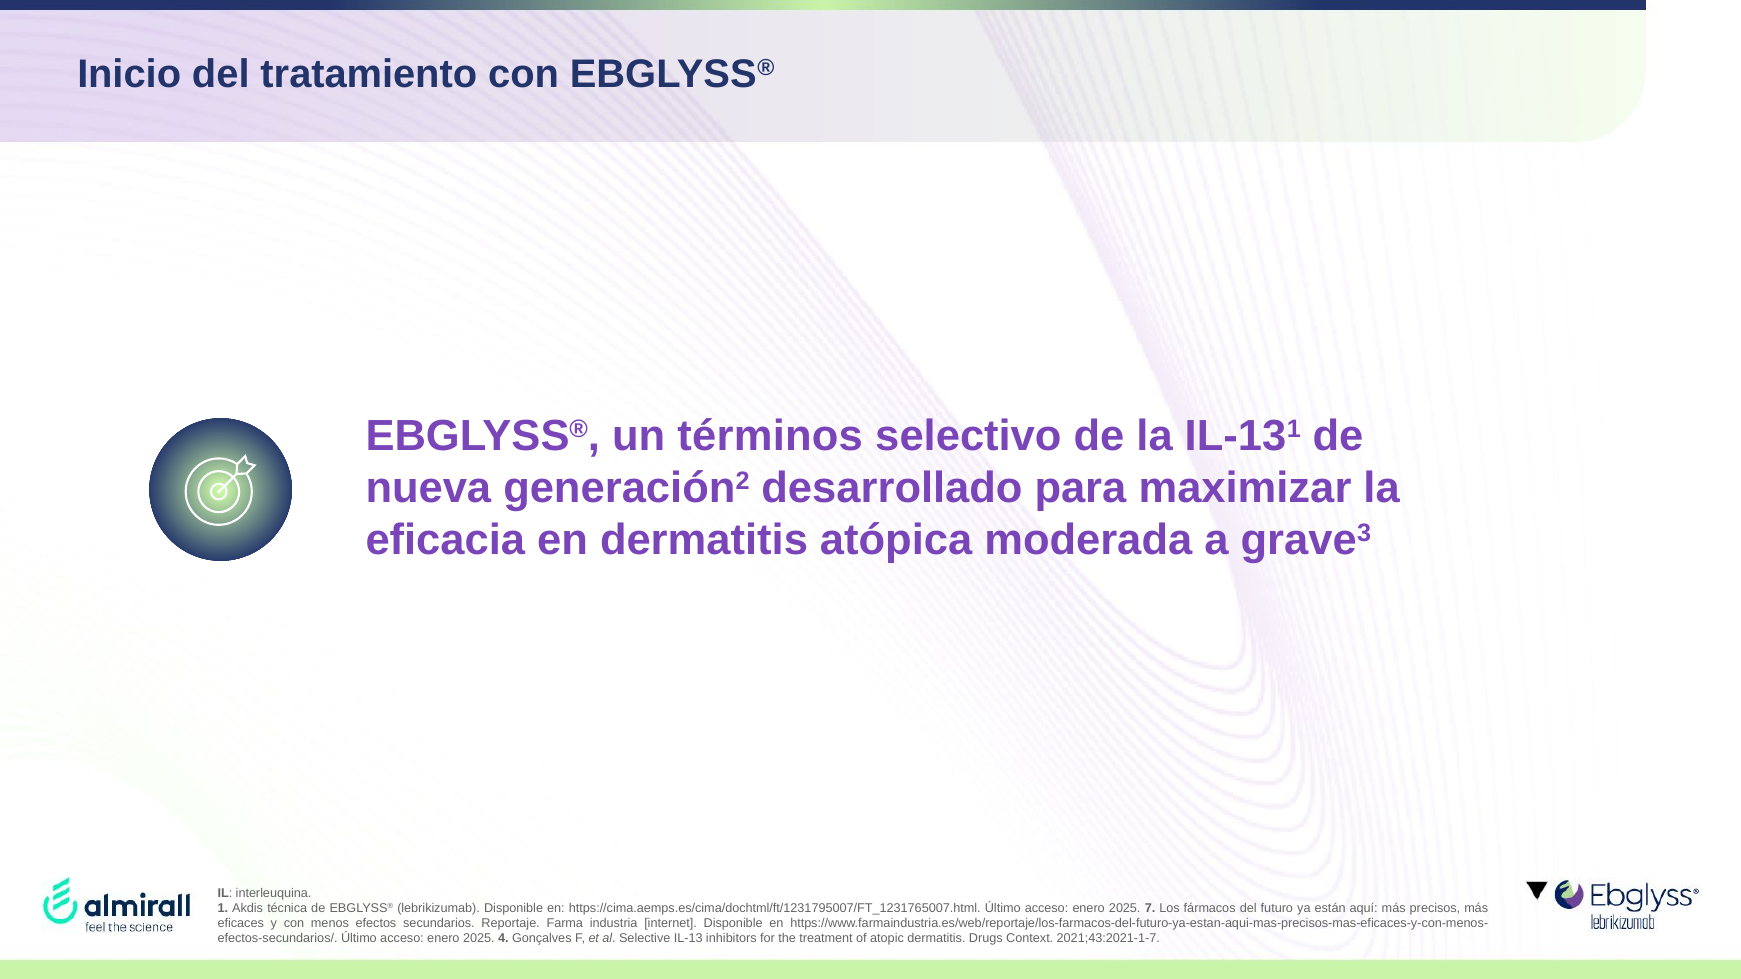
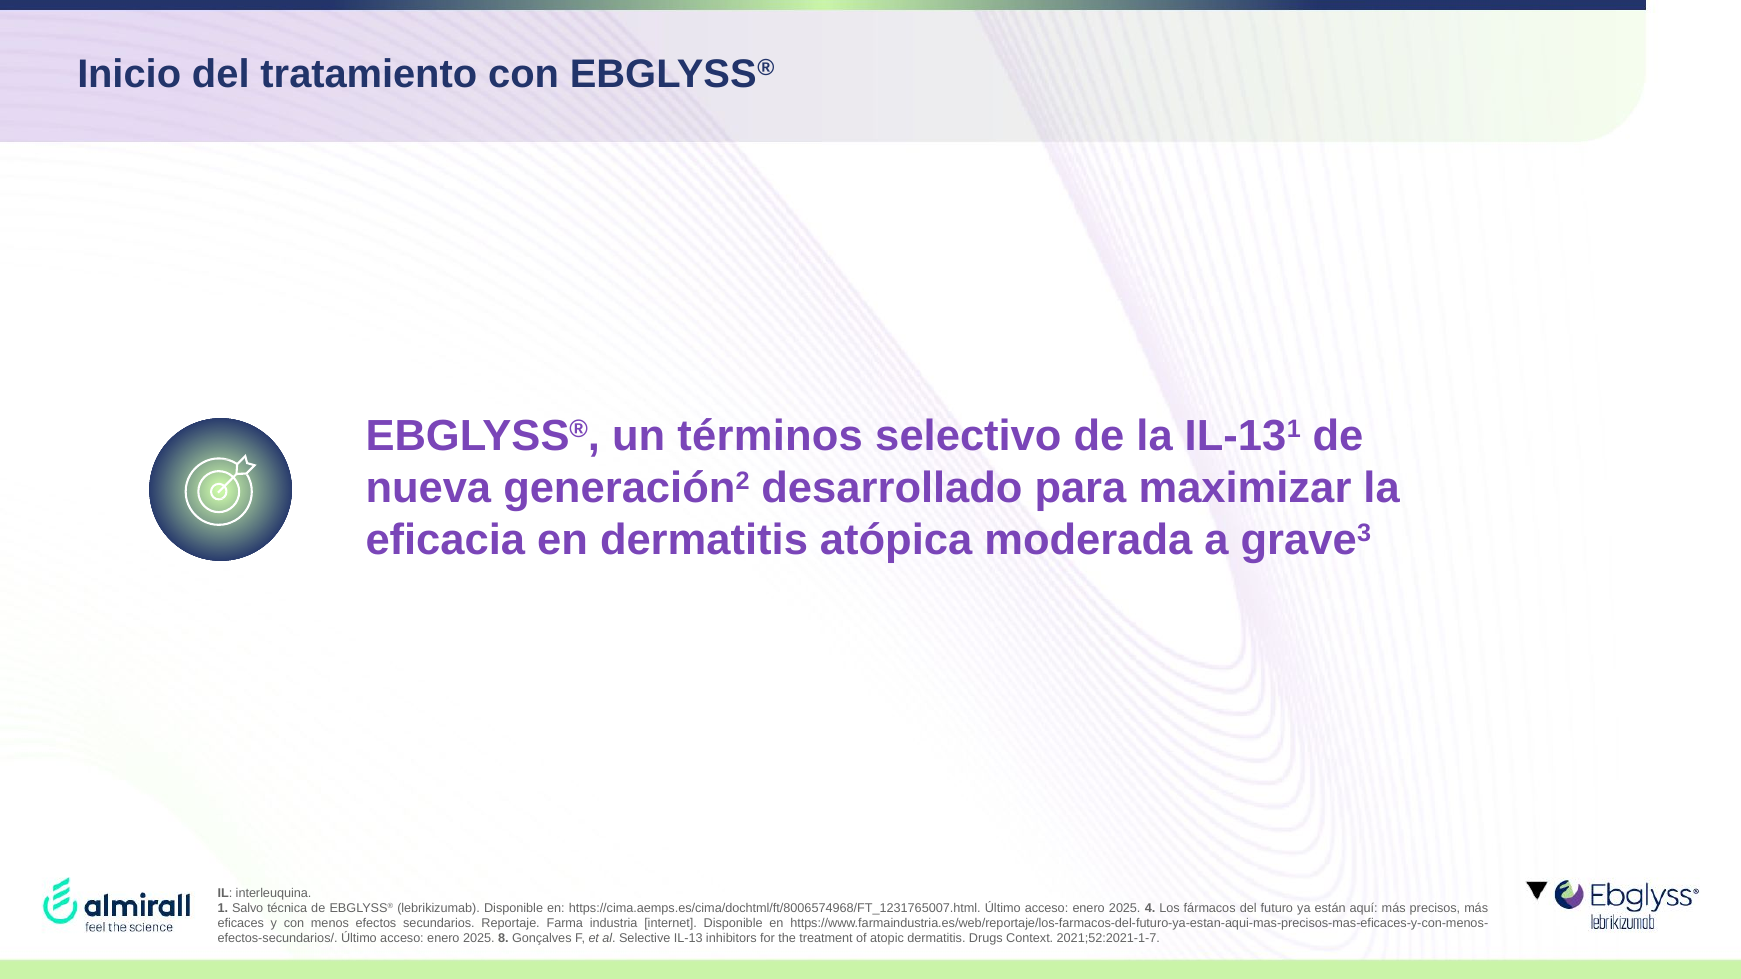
Akdis: Akdis -> Salvo
https://cima.aemps.es/cima/dochtml/ft/1231795007/FT_1231765007.html: https://cima.aemps.es/cima/dochtml/ft/1231795007/FT_1231765007.html -> https://cima.aemps.es/cima/dochtml/ft/8006574968/FT_1231765007.html
7: 7 -> 4
4: 4 -> 8
2021;43:2021-1-7: 2021;43:2021-1-7 -> 2021;52:2021-1-7
